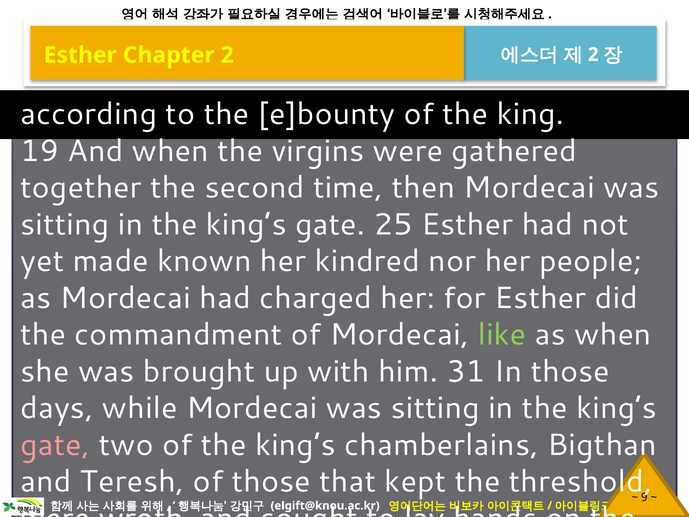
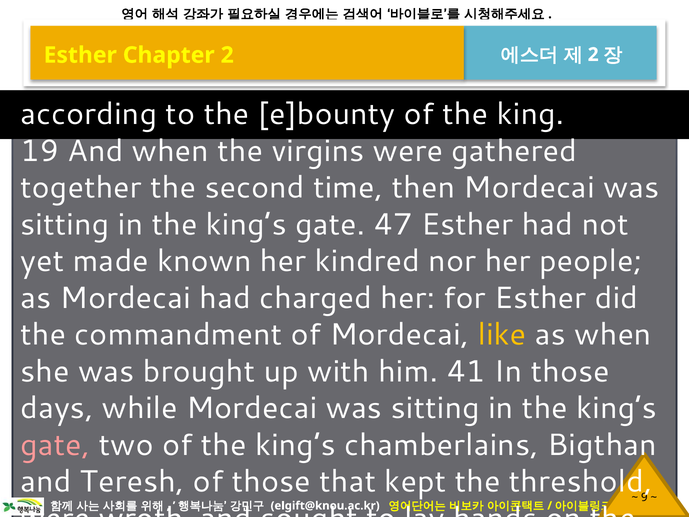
25: 25 -> 47
like colour: light green -> yellow
31: 31 -> 41
